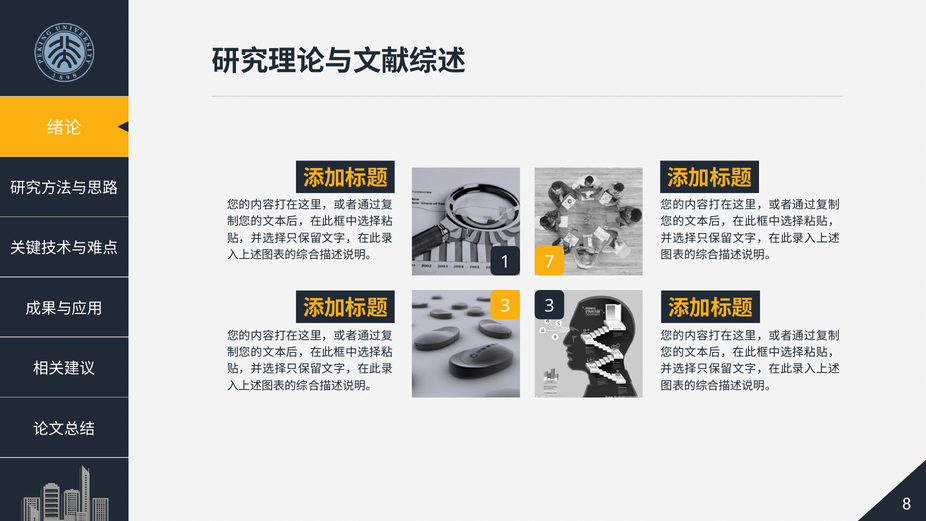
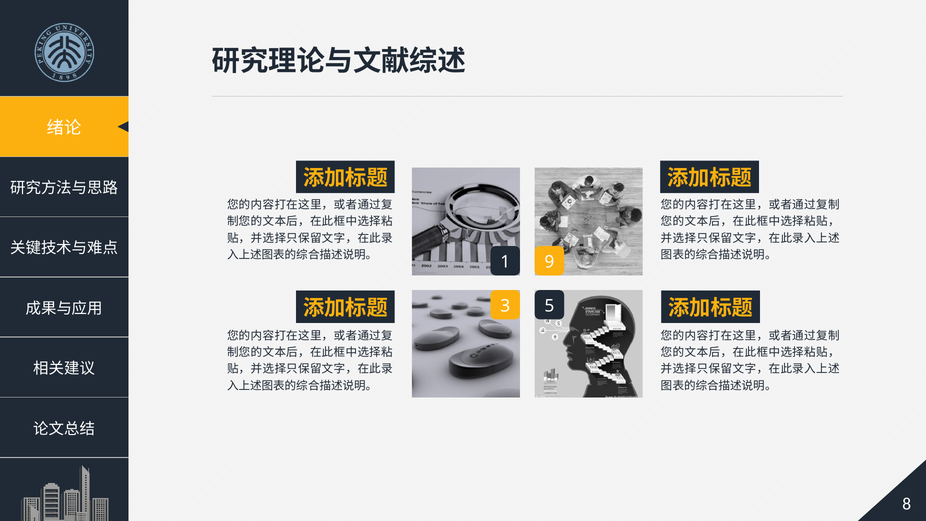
7: 7 -> 9
3 3: 3 -> 5
